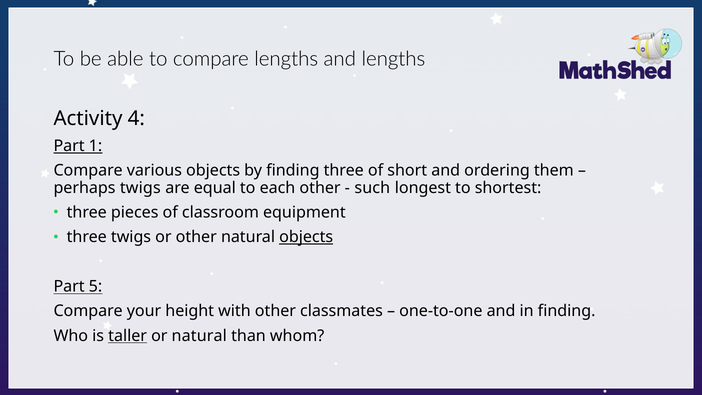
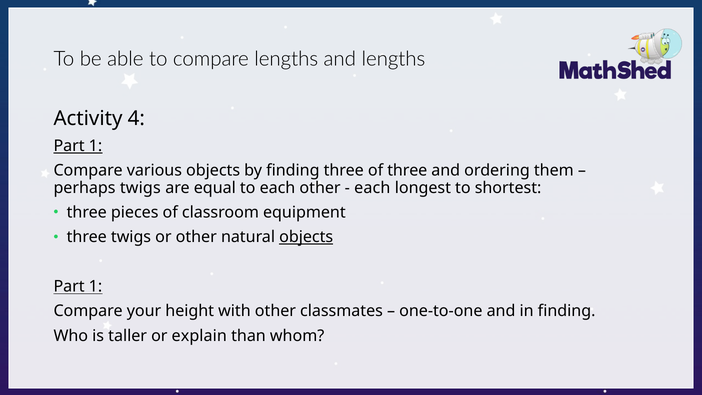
of short: short -> three
such at (372, 188): such -> each
5 at (96, 286): 5 -> 1
taller underline: present -> none
or natural: natural -> explain
